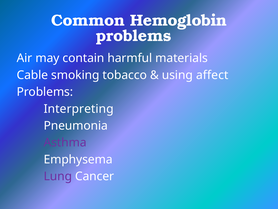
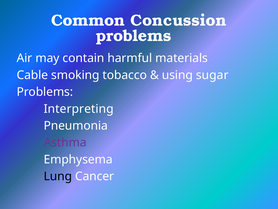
Hemoglobin: Hemoglobin -> Concussion
affect: affect -> sugar
Lung colour: purple -> black
